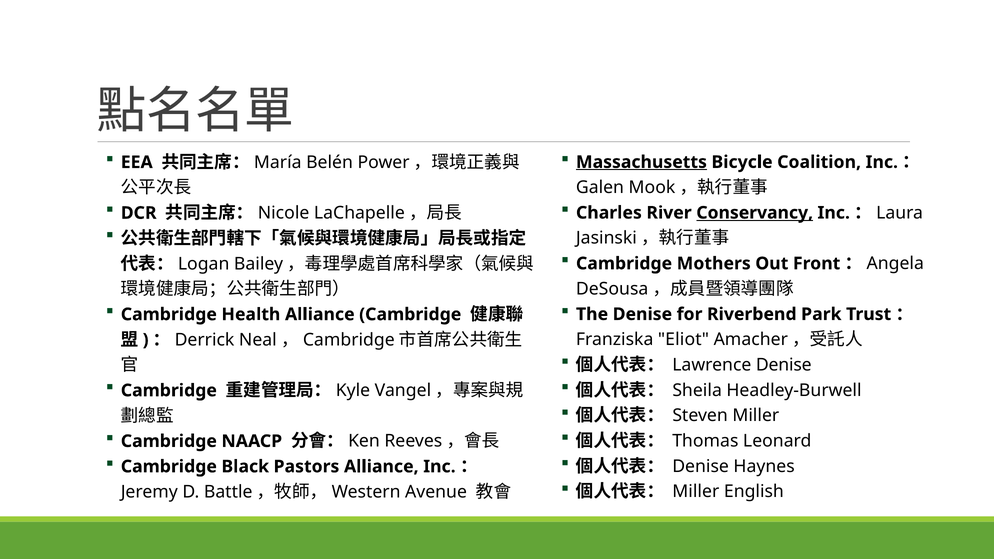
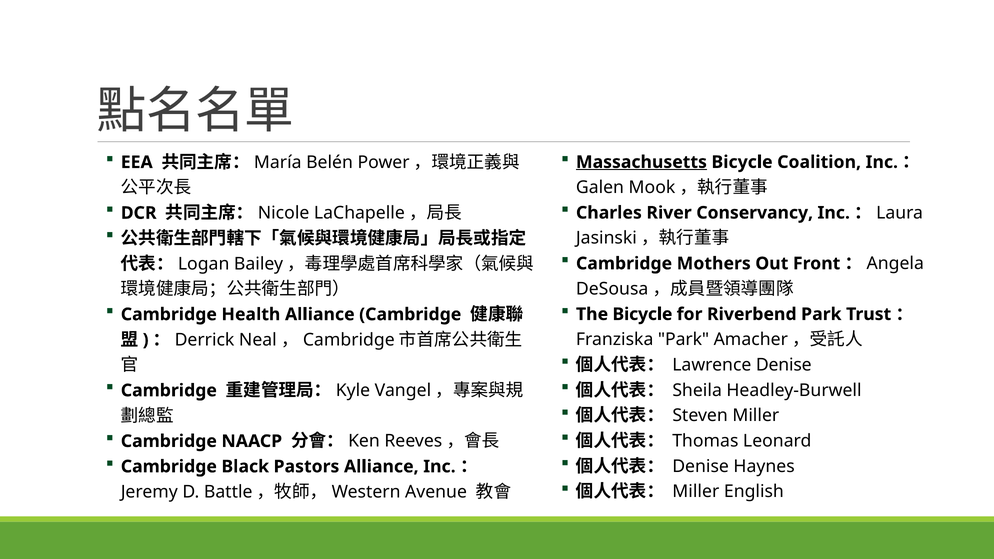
Conservancy underline: present -> none
The Denise: Denise -> Bicycle
Eliot at (683, 340): Eliot -> Park
